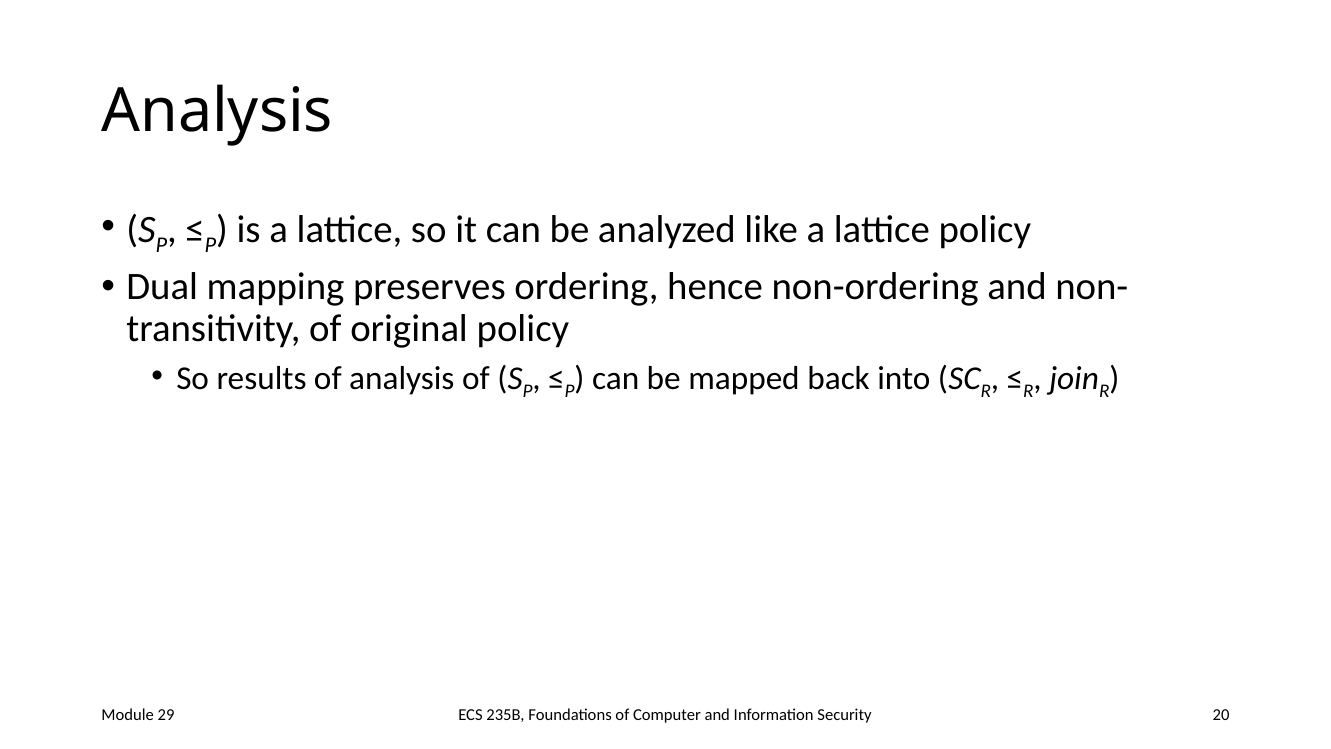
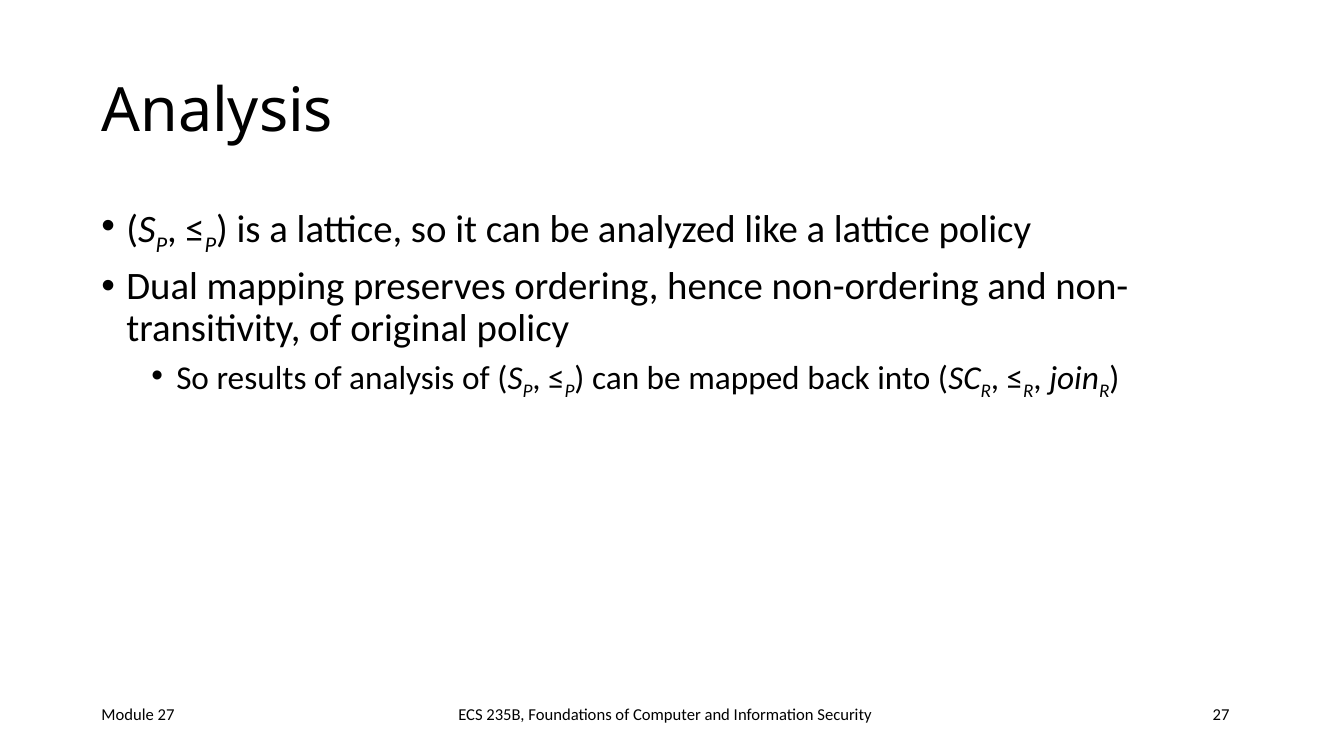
Security 20: 20 -> 27
Module 29: 29 -> 27
